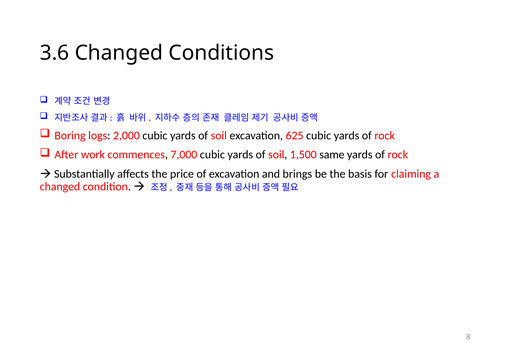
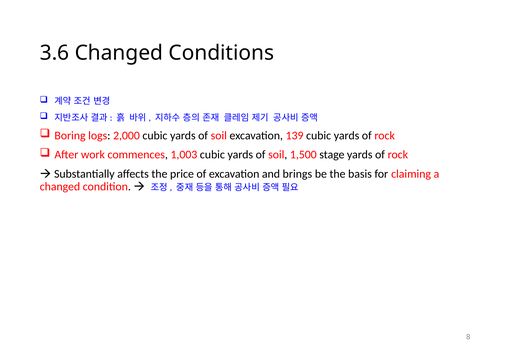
625: 625 -> 139
7,000: 7,000 -> 1,003
same: same -> stage
